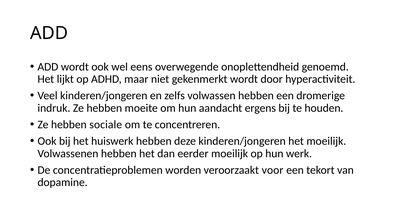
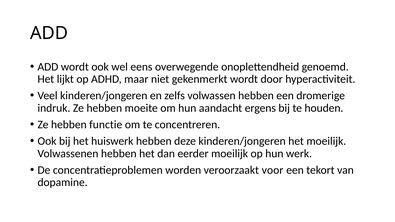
sociale: sociale -> functie
